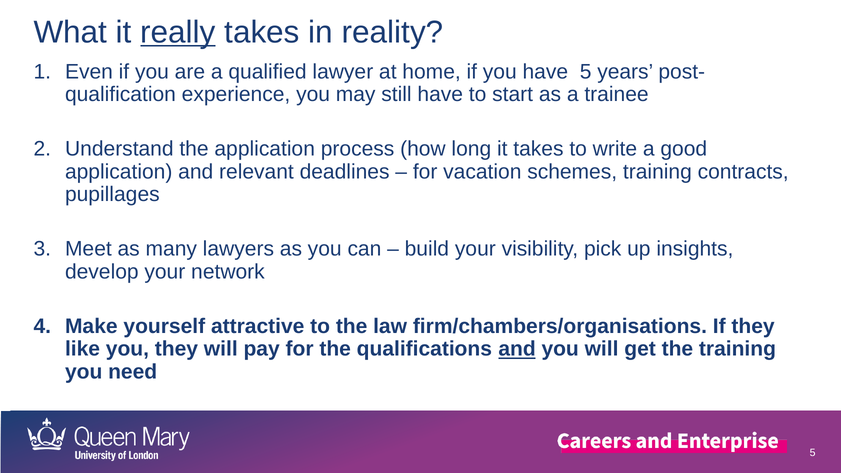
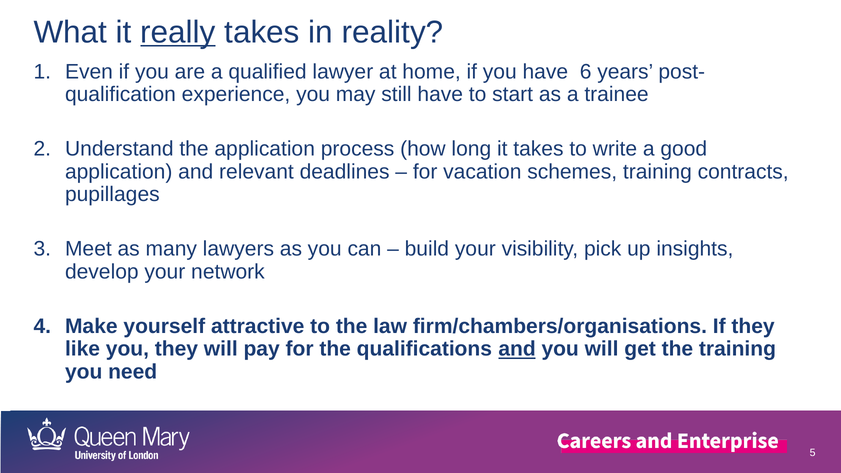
have 5: 5 -> 6
